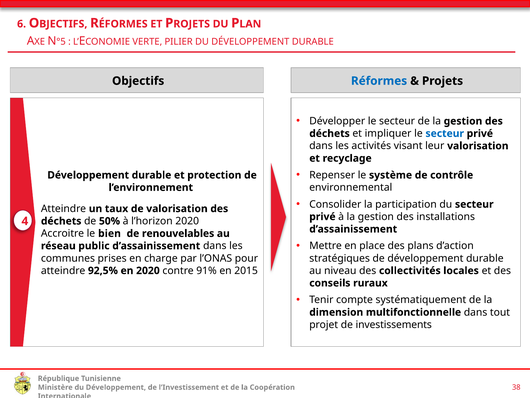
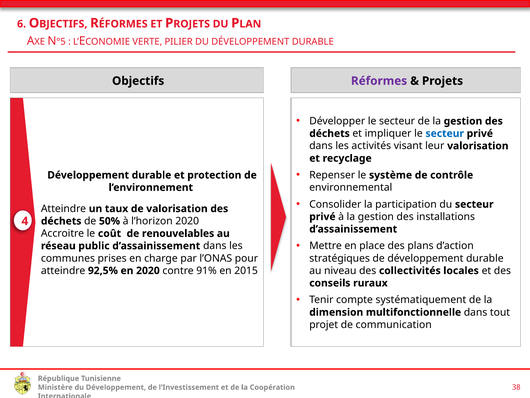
Réformes at (379, 81) colour: blue -> purple
bien: bien -> coût
investissements: investissements -> communication
